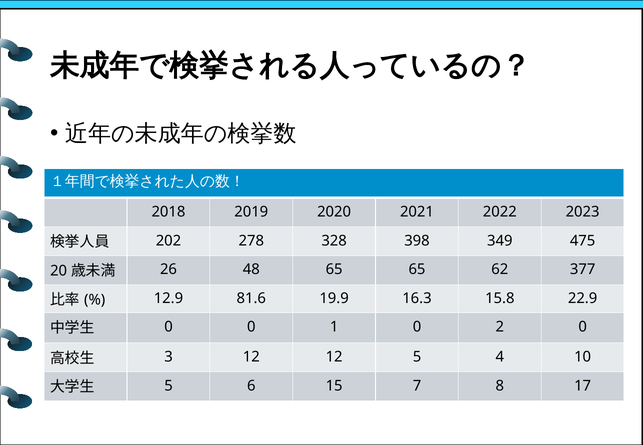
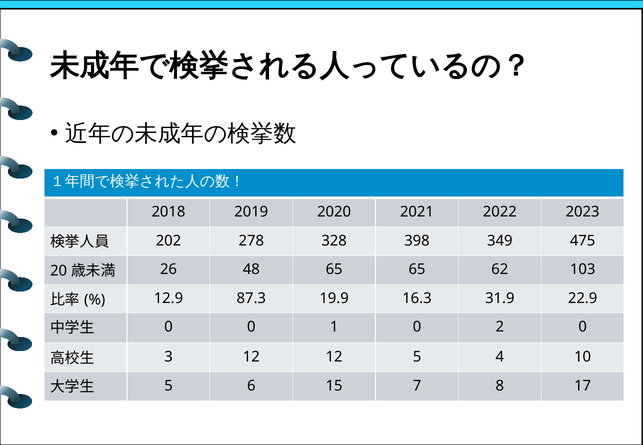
377: 377 -> 103
81.6: 81.6 -> 87.3
15.8: 15.8 -> 31.9
